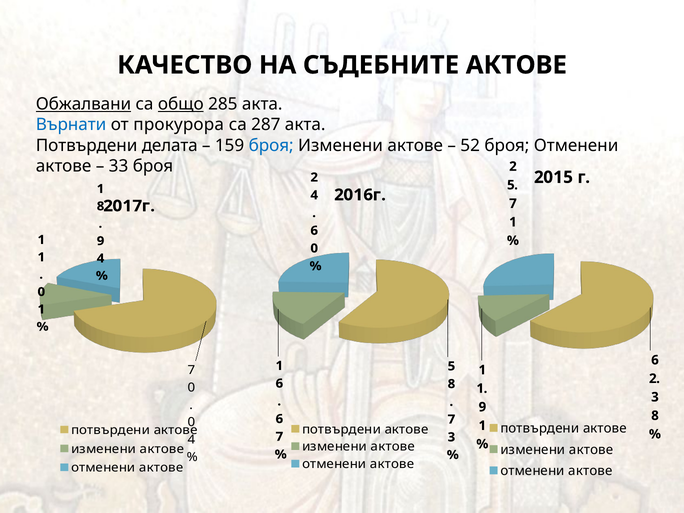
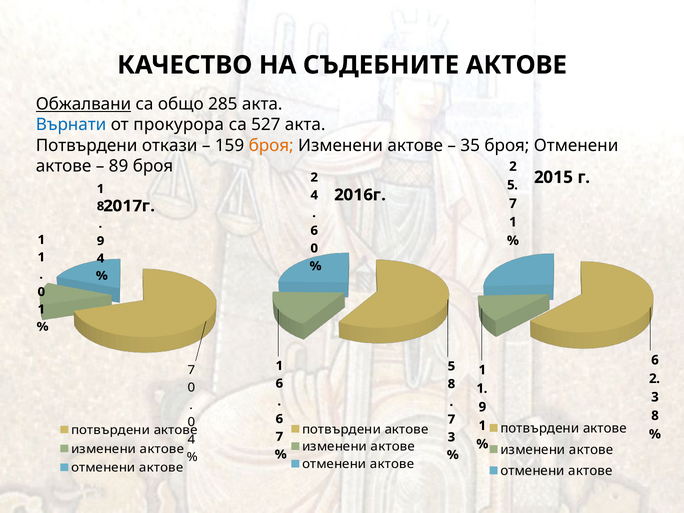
общо underline: present -> none
287: 287 -> 527
делата: делата -> откази
броя at (271, 145) colour: blue -> orange
52: 52 -> 35
33: 33 -> 89
